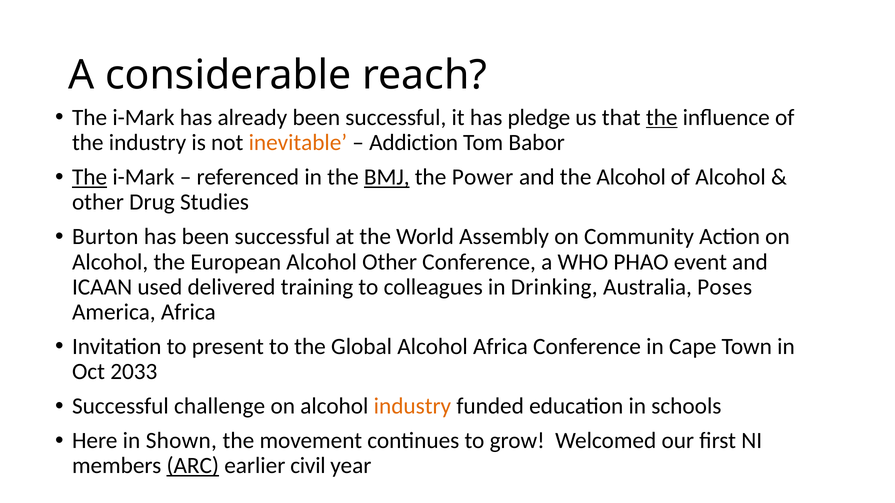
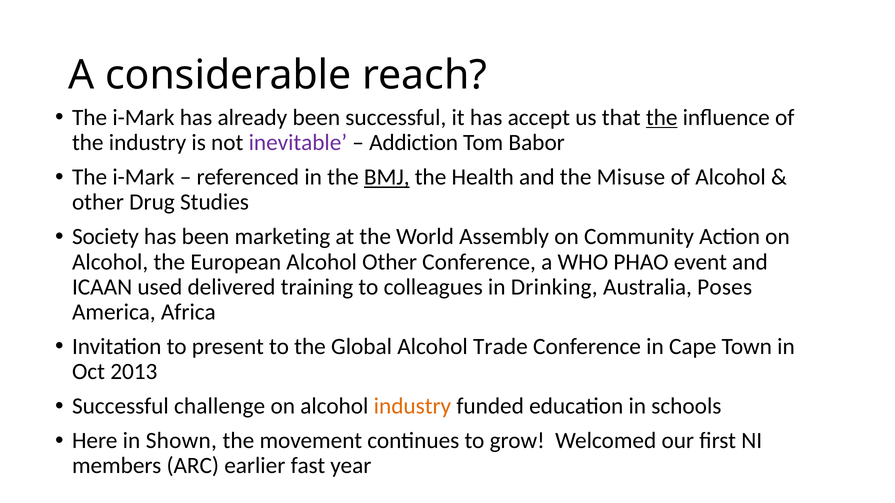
pledge: pledge -> accept
inevitable colour: orange -> purple
The at (90, 177) underline: present -> none
Power: Power -> Health
the Alcohol: Alcohol -> Misuse
Burton: Burton -> Society
has been successful: successful -> marketing
Alcohol Africa: Africa -> Trade
2033: 2033 -> 2013
ARC underline: present -> none
civil: civil -> fast
